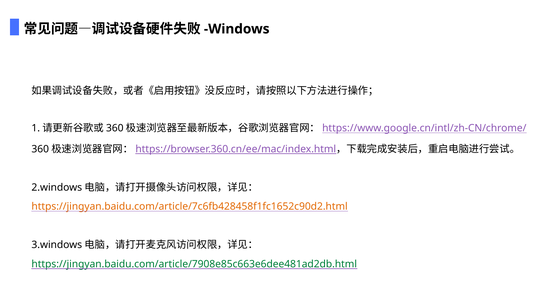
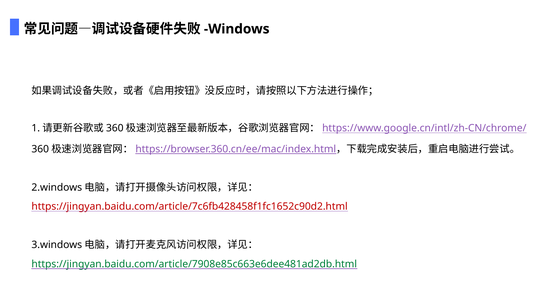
https://jingyan.baidu.com/article/7c6fb428458f1fc1652c90d2.html colour: orange -> red
